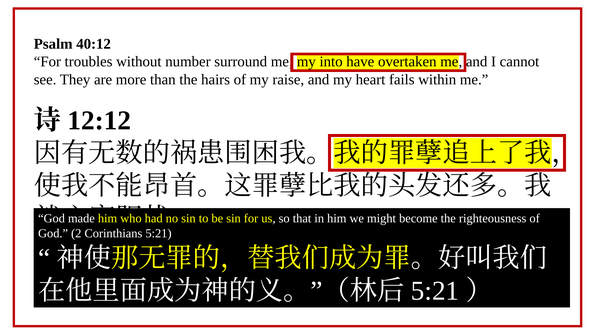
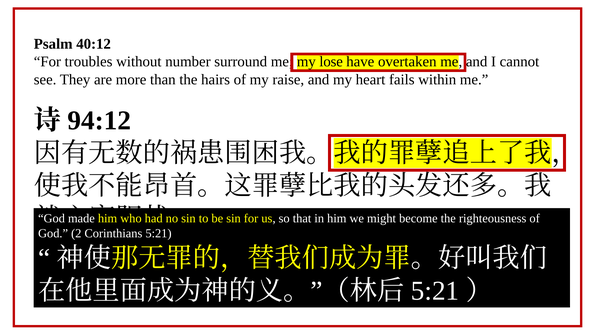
into: into -> lose
12:12: 12:12 -> 94:12
